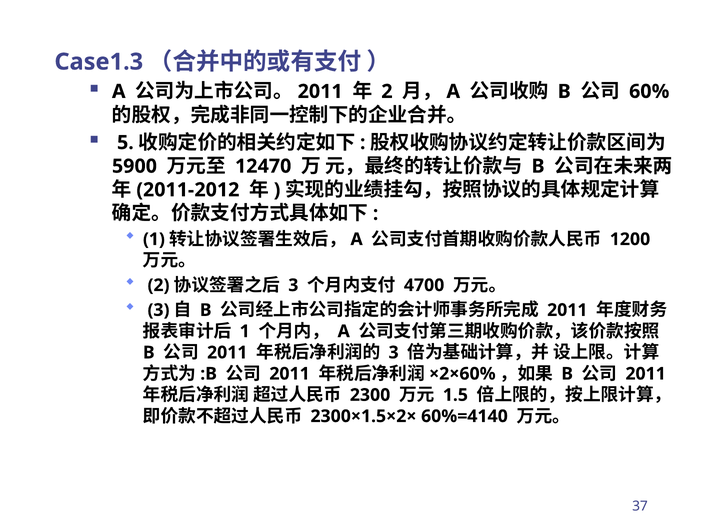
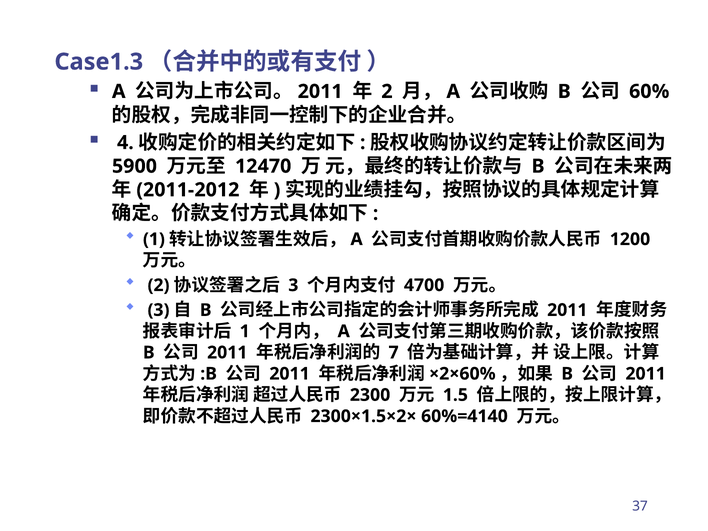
5: 5 -> 4
3 at (394, 353): 3 -> 7
